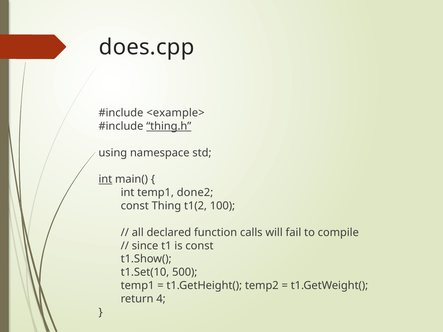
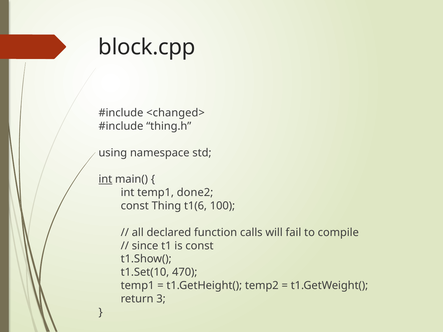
does.cpp: does.cpp -> block.cpp
<example>: <example> -> <changed>
thing.h underline: present -> none
t1(2: t1(2 -> t1(6
500: 500 -> 470
4: 4 -> 3
